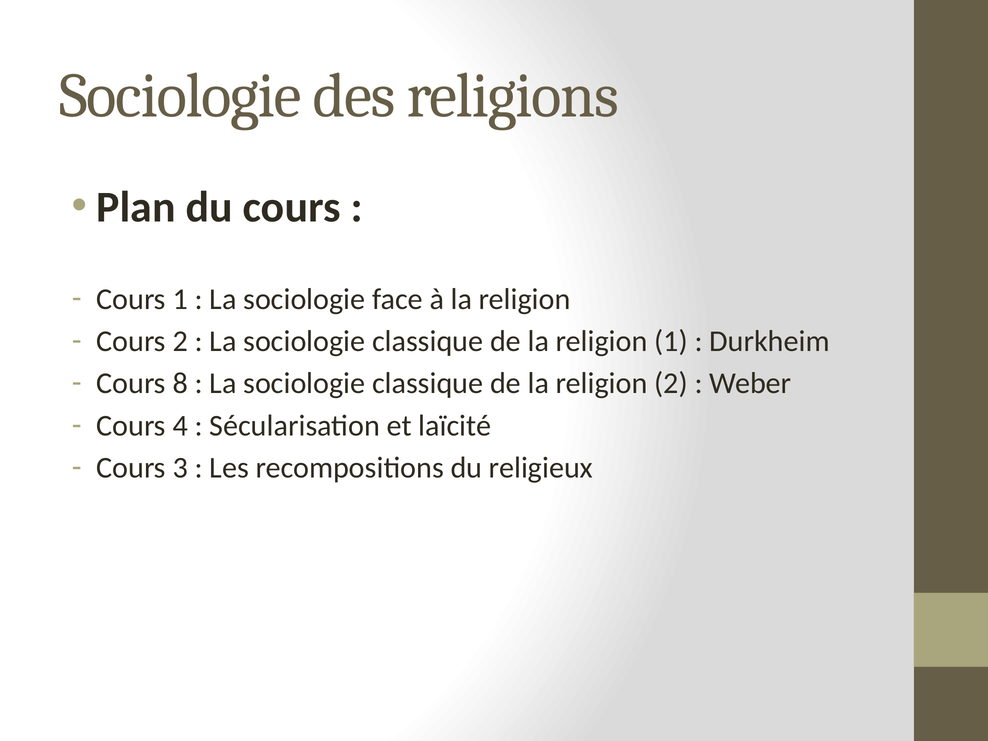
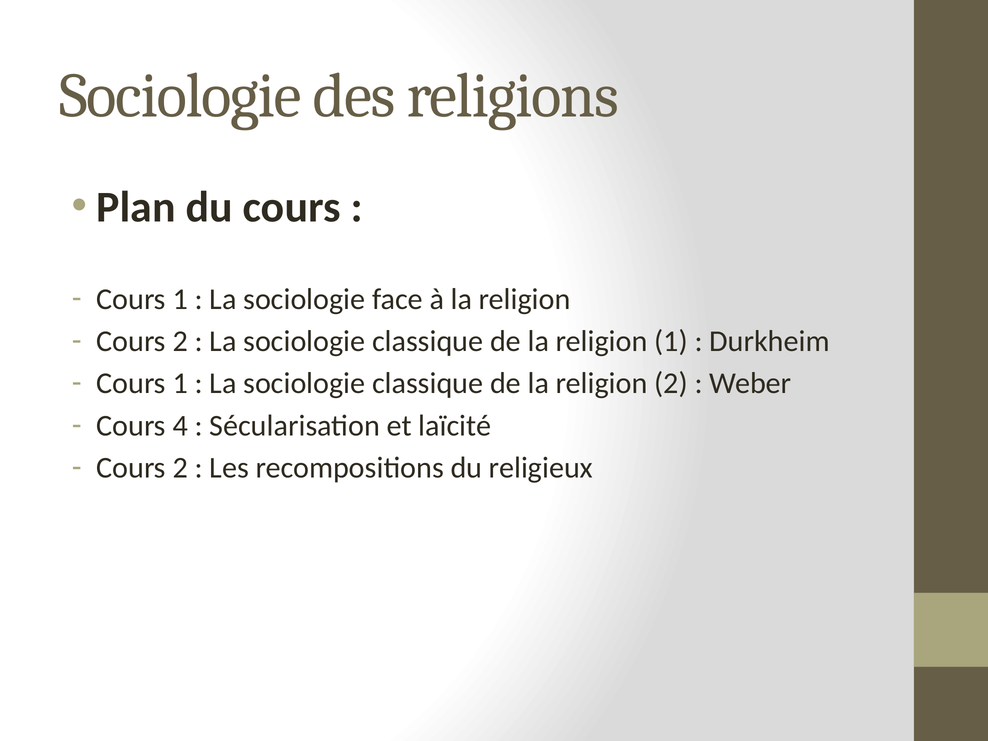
8 at (180, 384): 8 -> 1
3 at (180, 468): 3 -> 2
